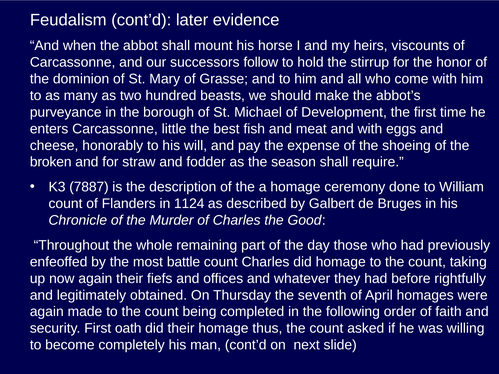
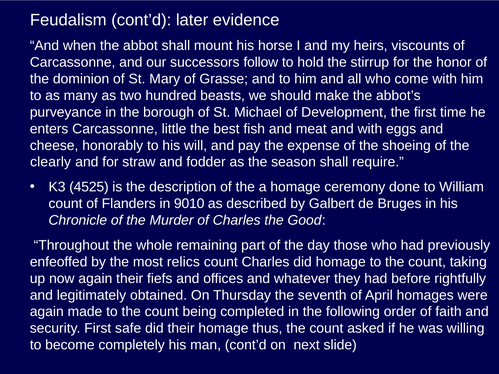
broken: broken -> clearly
7887: 7887 -> 4525
1124: 1124 -> 9010
battle: battle -> relics
oath: oath -> safe
